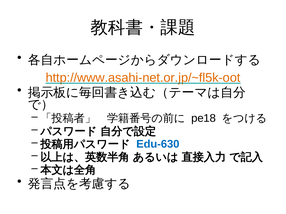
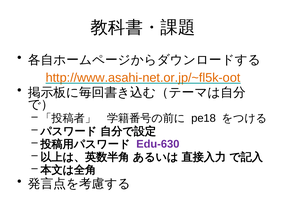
Edu-630 colour: blue -> purple
